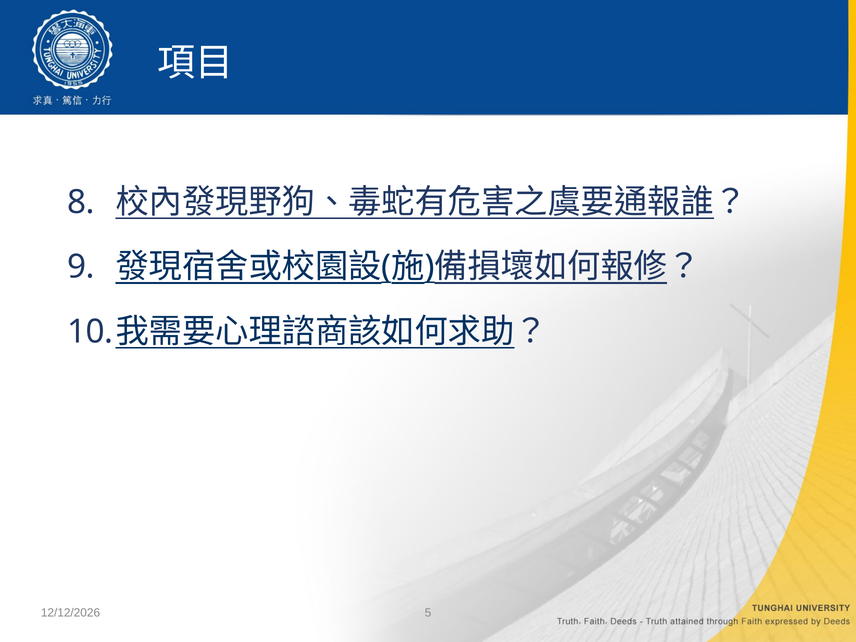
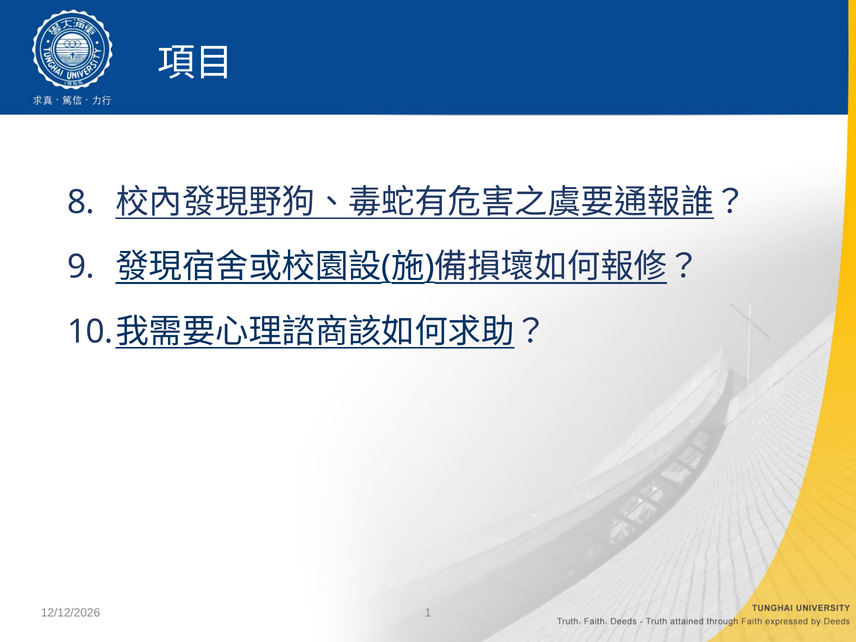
5: 5 -> 1
